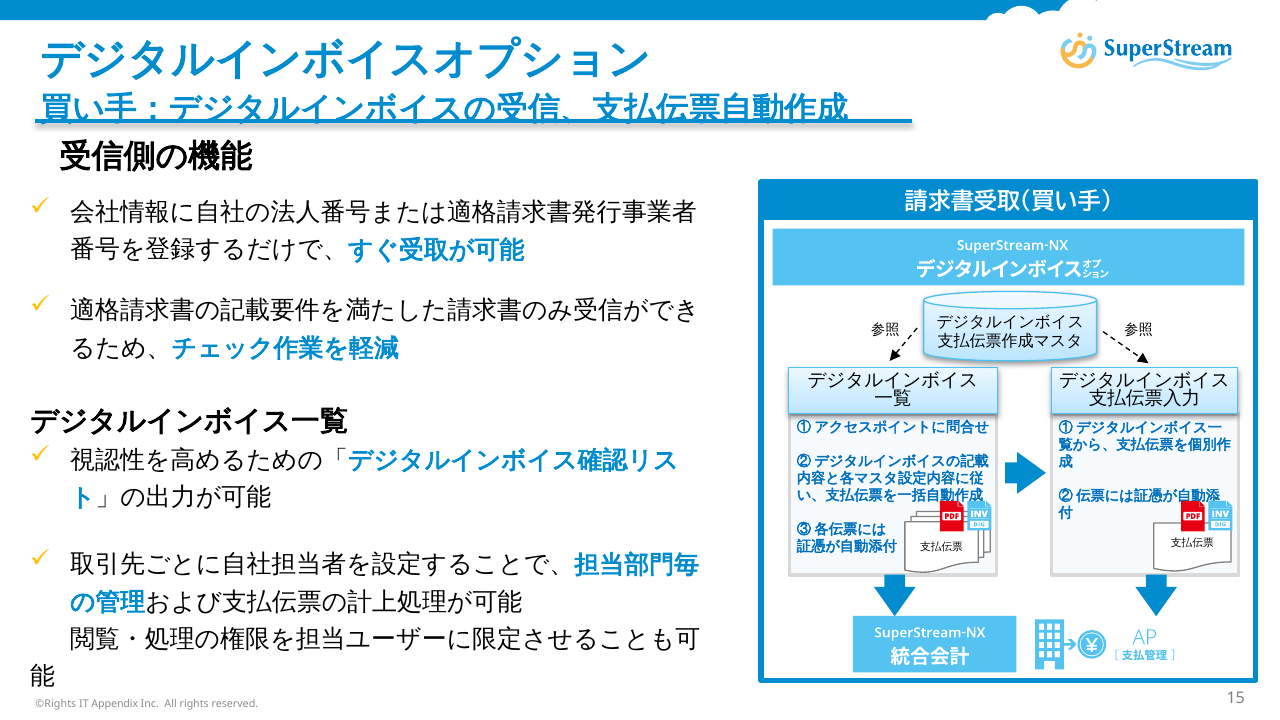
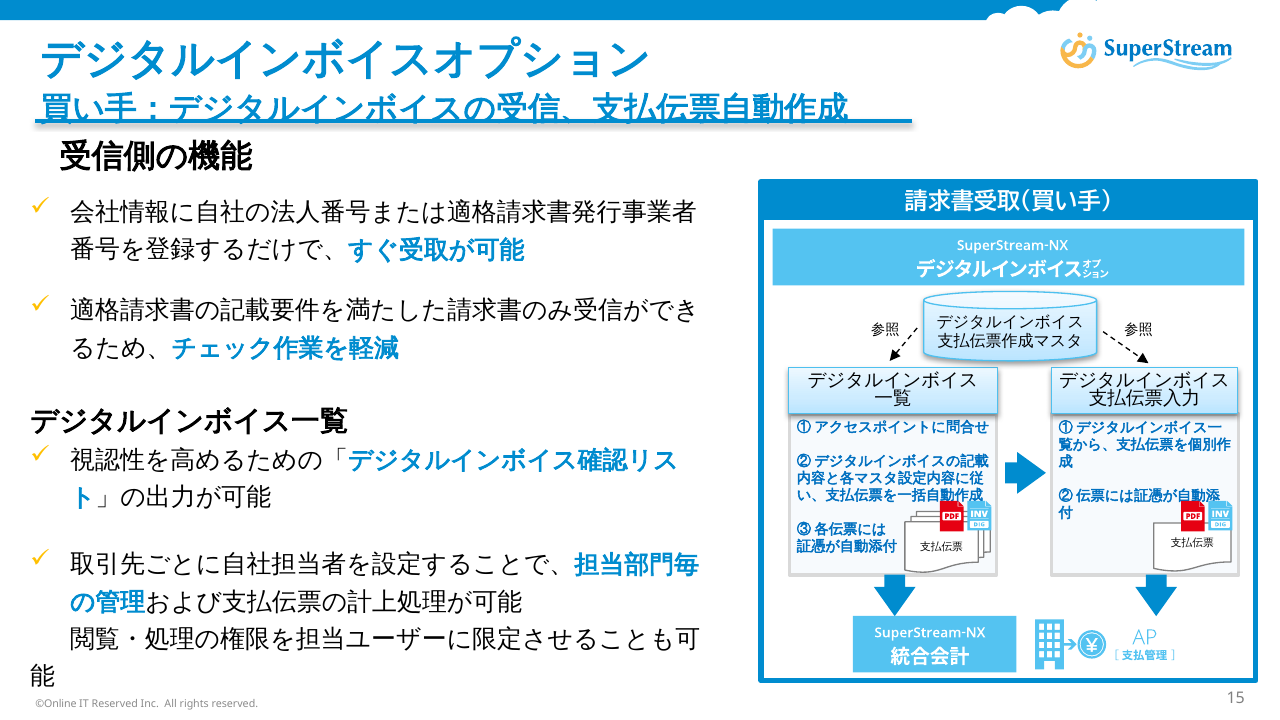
©Rights: ©Rights -> ©Online
IT Appendix: Appendix -> Reserved
